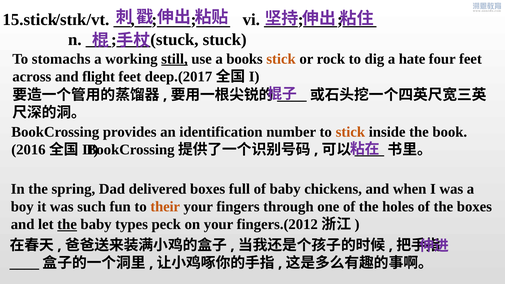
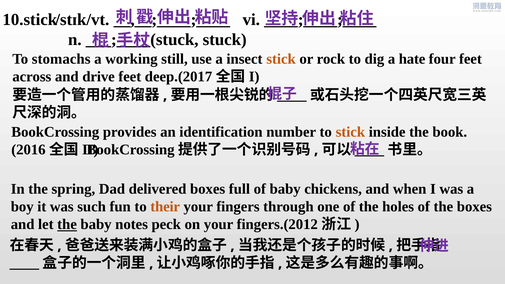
15.stick: 15.stick -> 10.stick
still underline: present -> none
books: books -> insect
flight: flight -> drive
types: types -> notes
